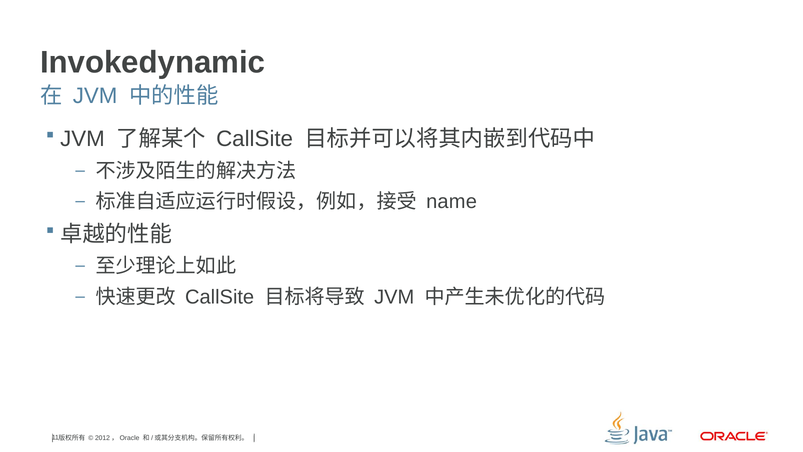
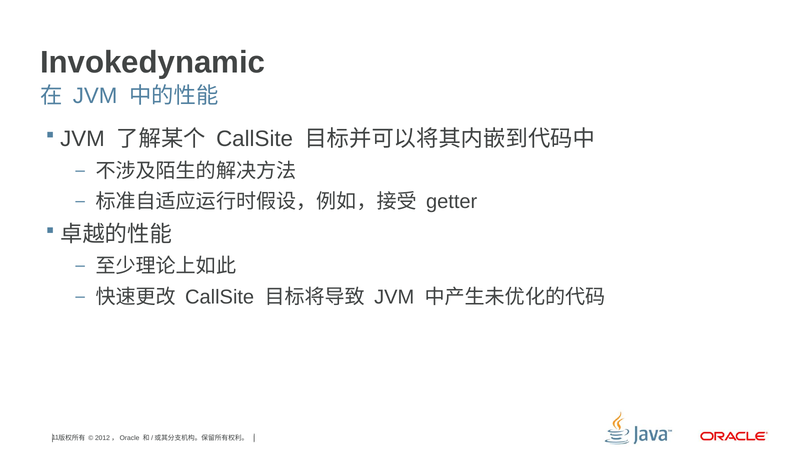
name: name -> getter
